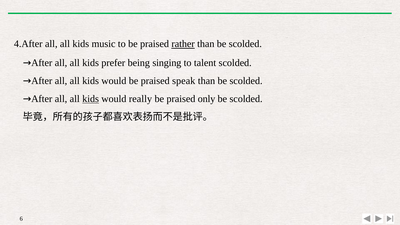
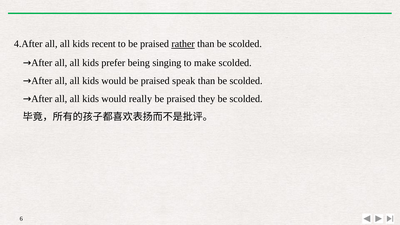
music: music -> recent
talent: talent -> make
kids at (91, 99) underline: present -> none
only: only -> they
